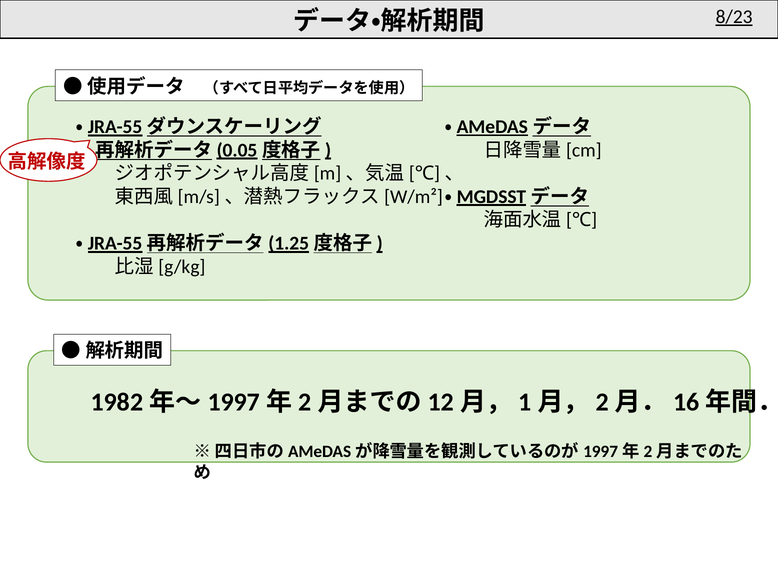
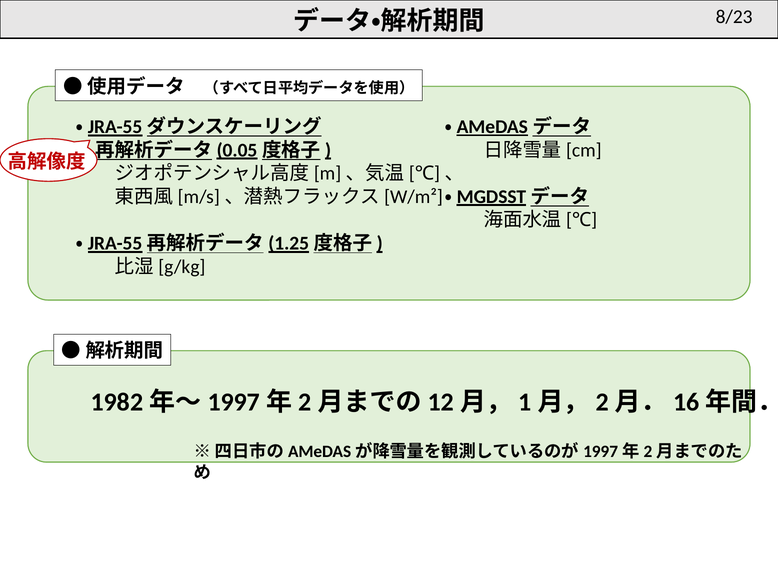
8/23 underline: present -> none
